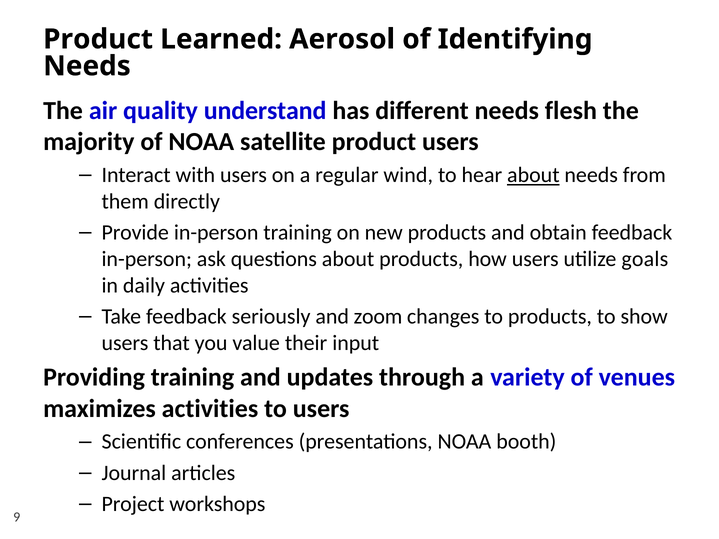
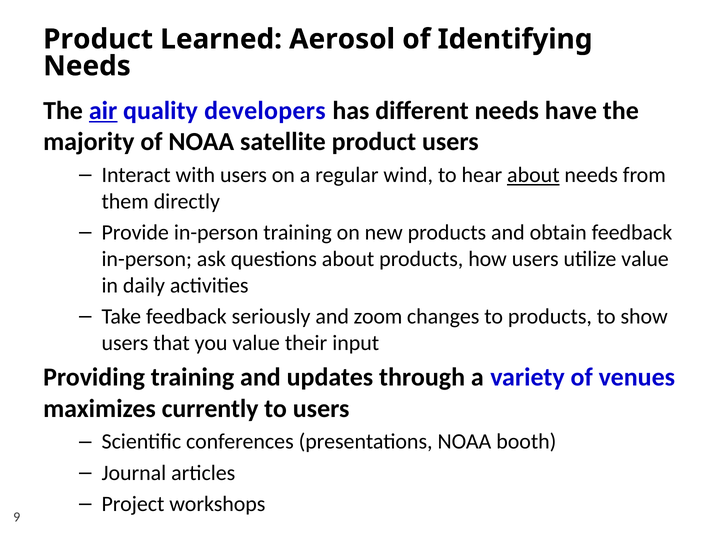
air underline: none -> present
understand: understand -> developers
flesh: flesh -> have
utilize goals: goals -> value
maximizes activities: activities -> currently
